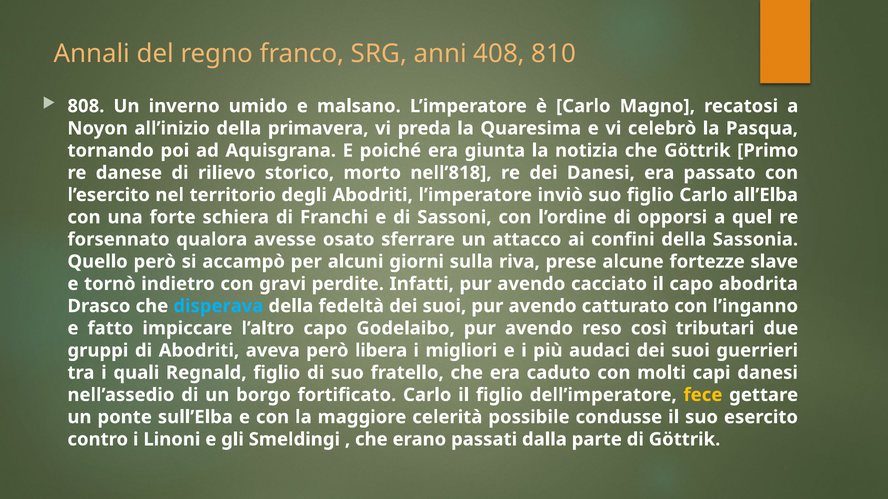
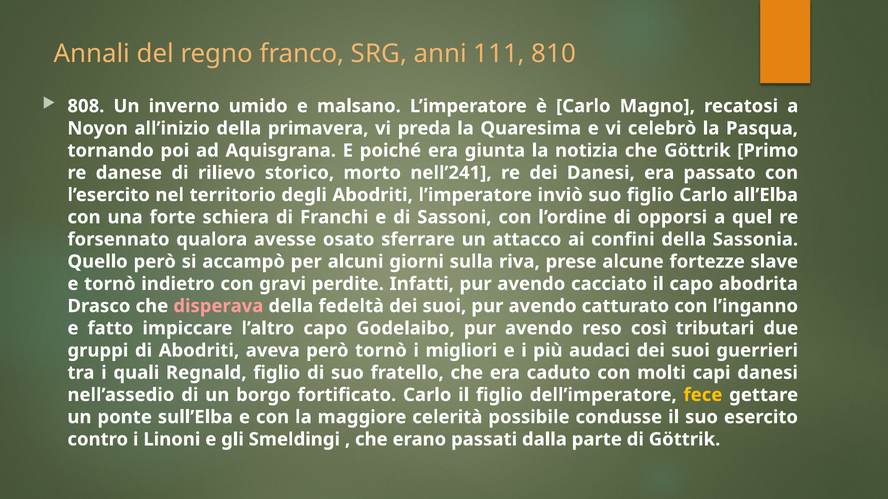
408: 408 -> 111
nell’818: nell’818 -> nell’241
disperava colour: light blue -> pink
però libera: libera -> tornò
